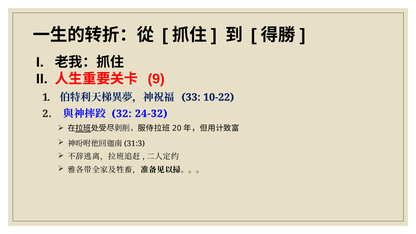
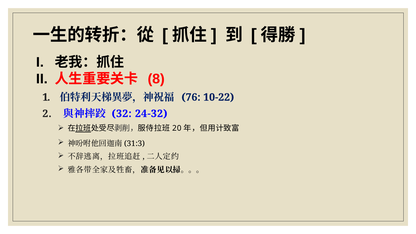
9: 9 -> 8
33: 33 -> 76
